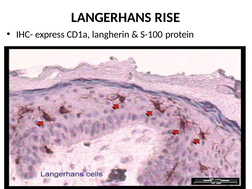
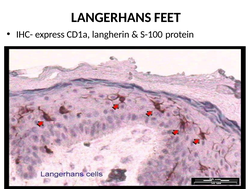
RISE: RISE -> FEET
